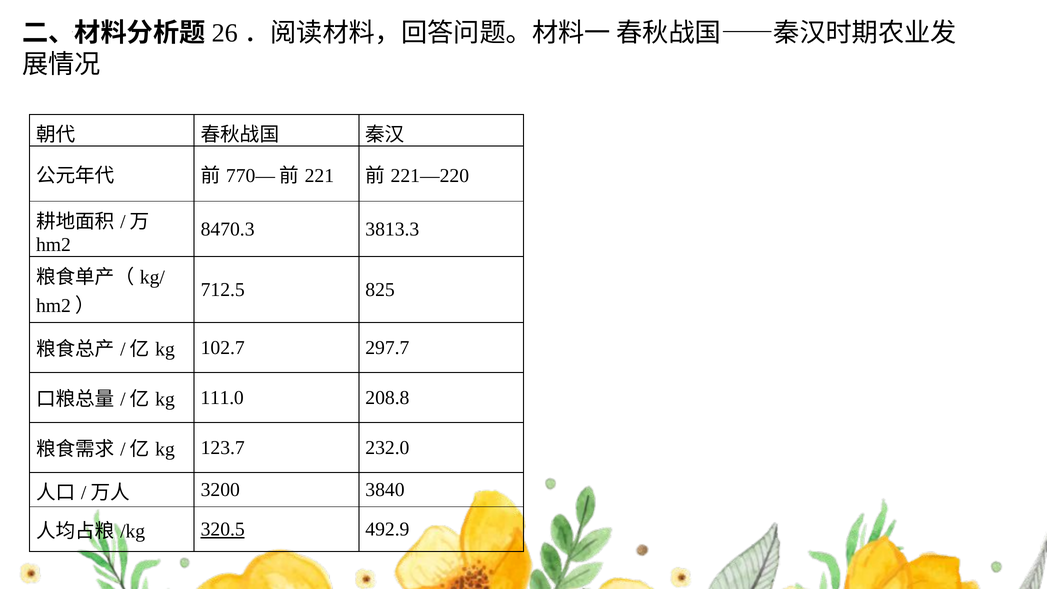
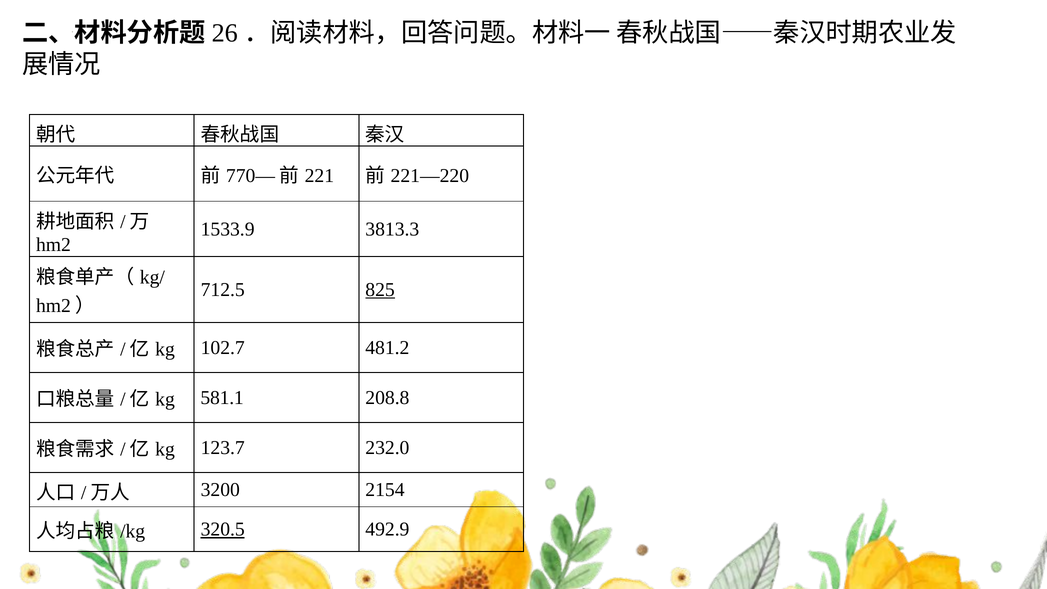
8470.3: 8470.3 -> 1533.9
825 underline: none -> present
297.7: 297.7 -> 481.2
111.0: 111.0 -> 581.1
3840: 3840 -> 2154
